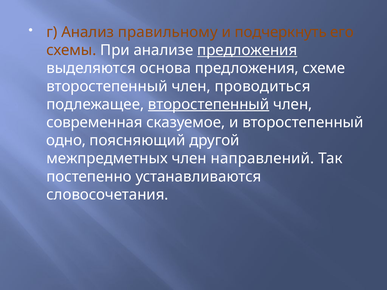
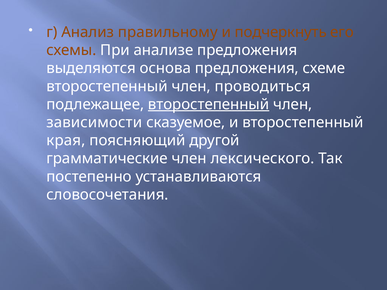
предложения at (247, 50) underline: present -> none
современная: современная -> зависимости
одно: одно -> края
межпредметных: межпредметных -> грамматические
направлений: направлений -> лексического
